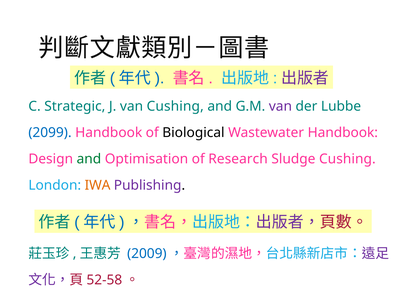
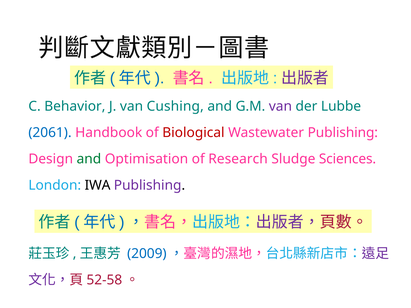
Strategic: Strategic -> Behavior
2099: 2099 -> 2061
Biological colour: black -> red
Wastewater Handbook: Handbook -> Publishing
Sludge Cushing: Cushing -> Sciences
IWA colour: orange -> black
